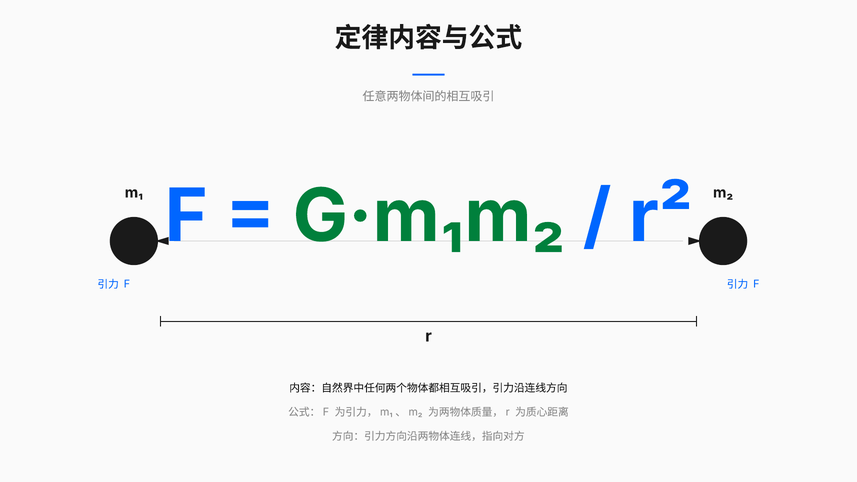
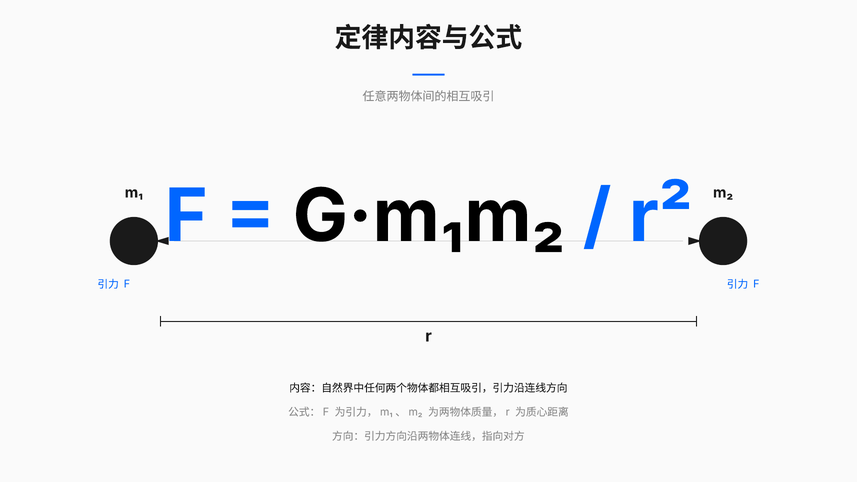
G·m₁m₂ colour: green -> black
